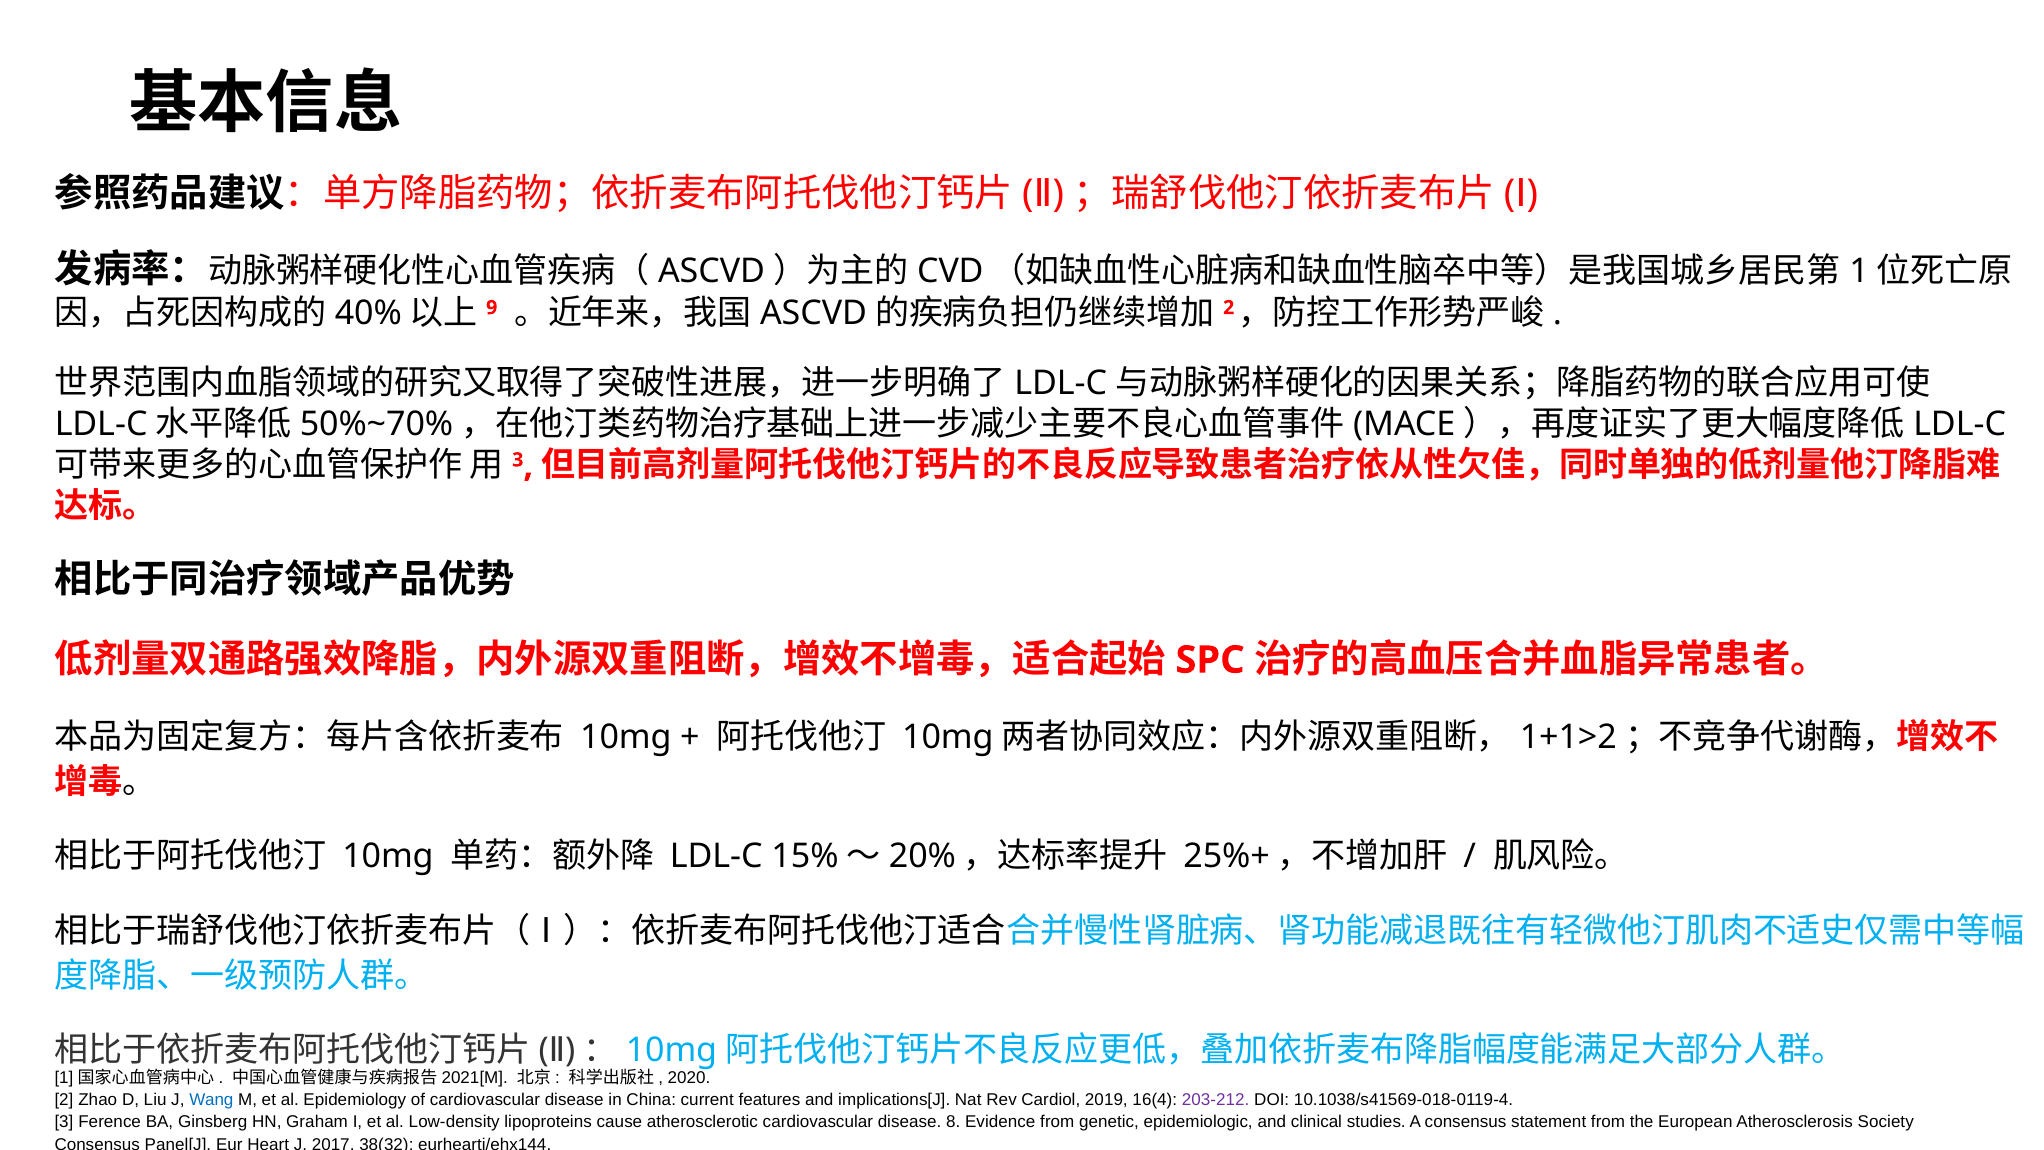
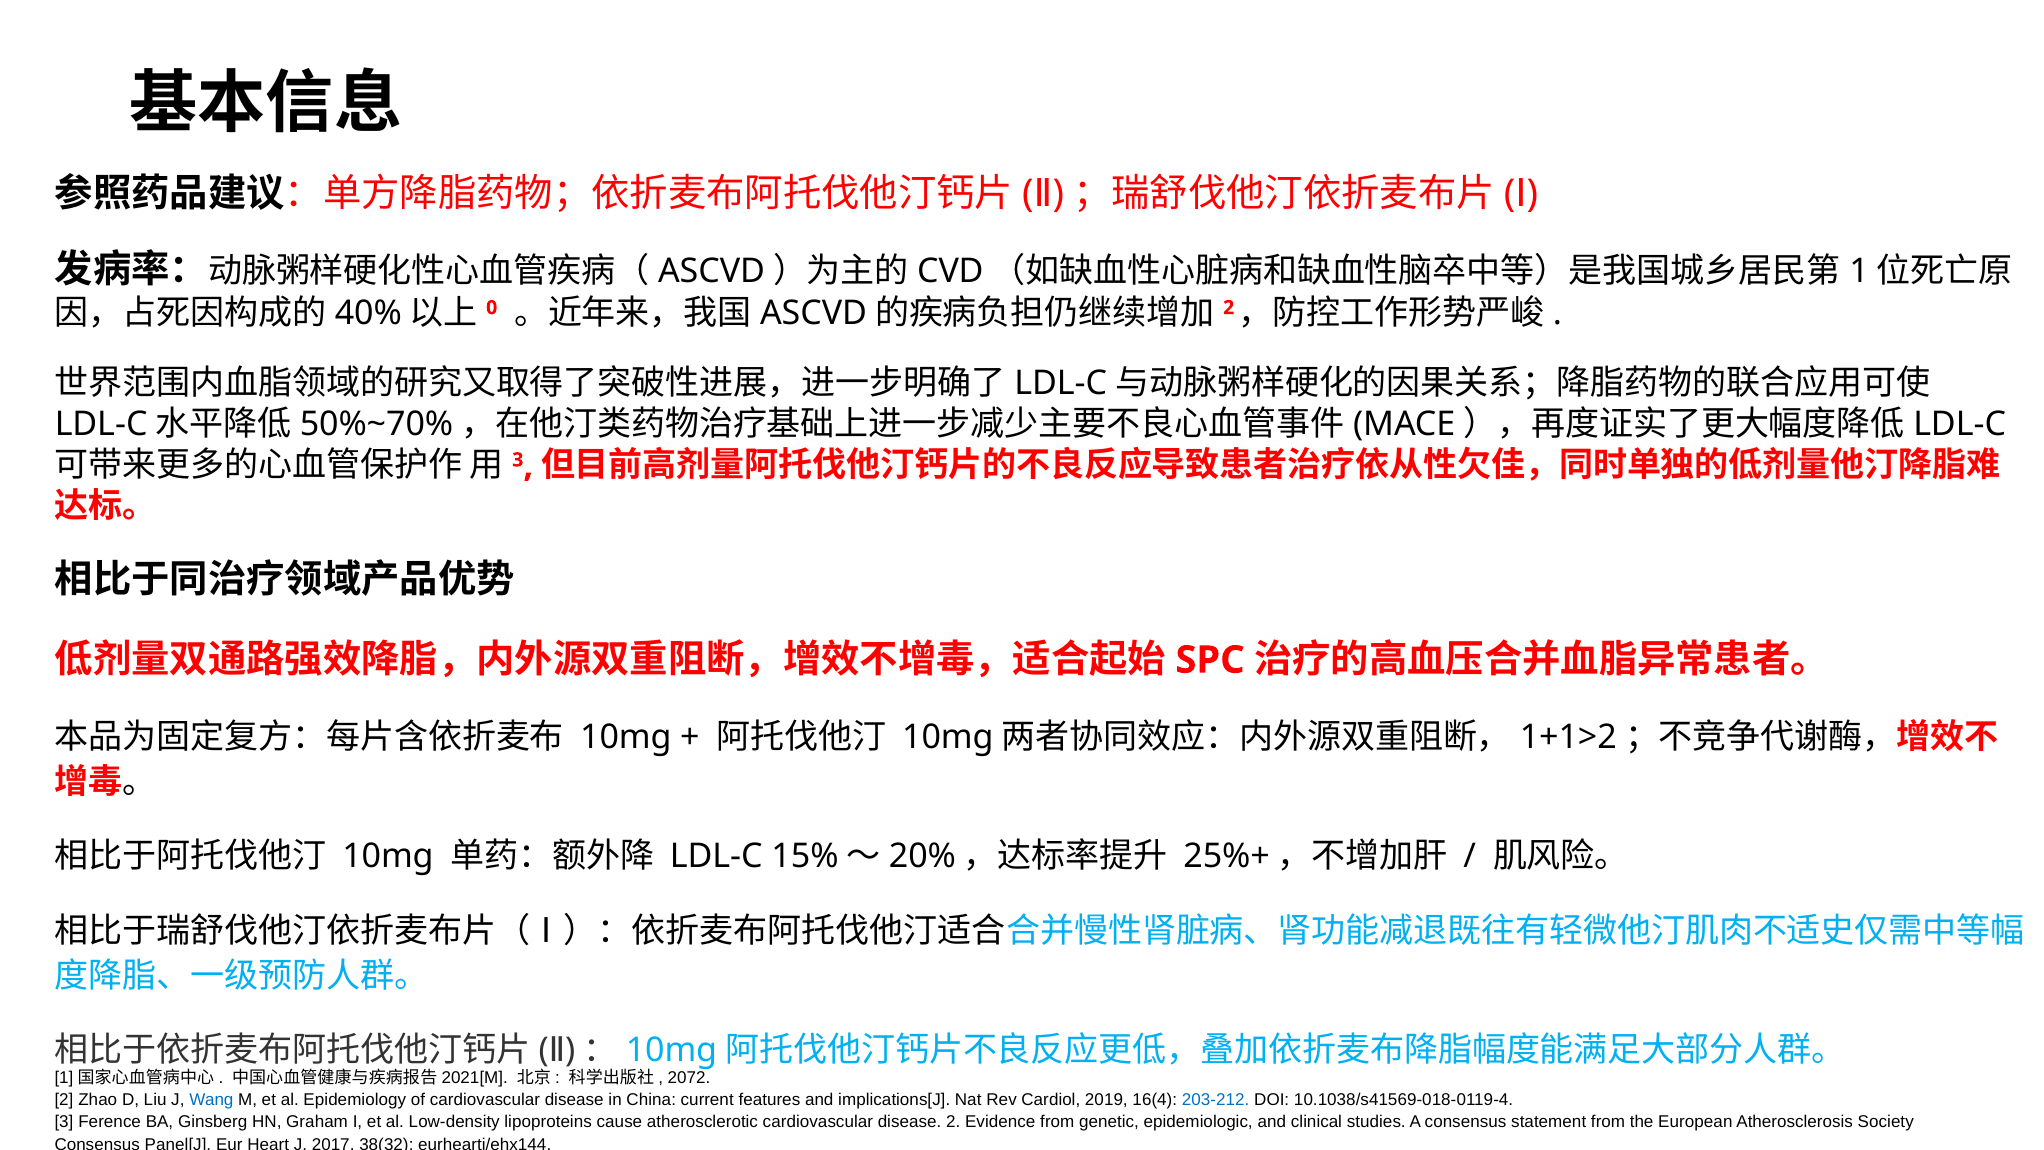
9: 9 -> 0
2020: 2020 -> 2072
203‐212 colour: purple -> blue
disease 8: 8 -> 2
